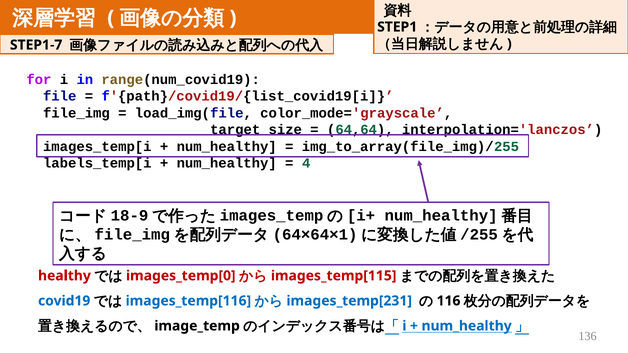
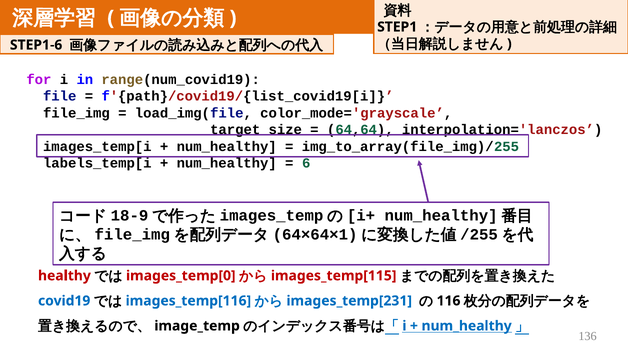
STEP1-7: STEP1-7 -> STEP1-6
4: 4 -> 6
